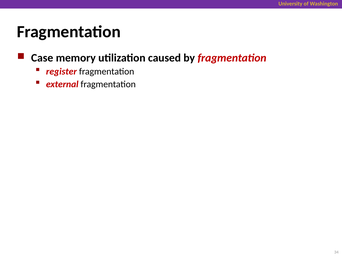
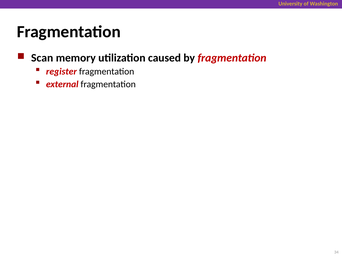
Case: Case -> Scan
